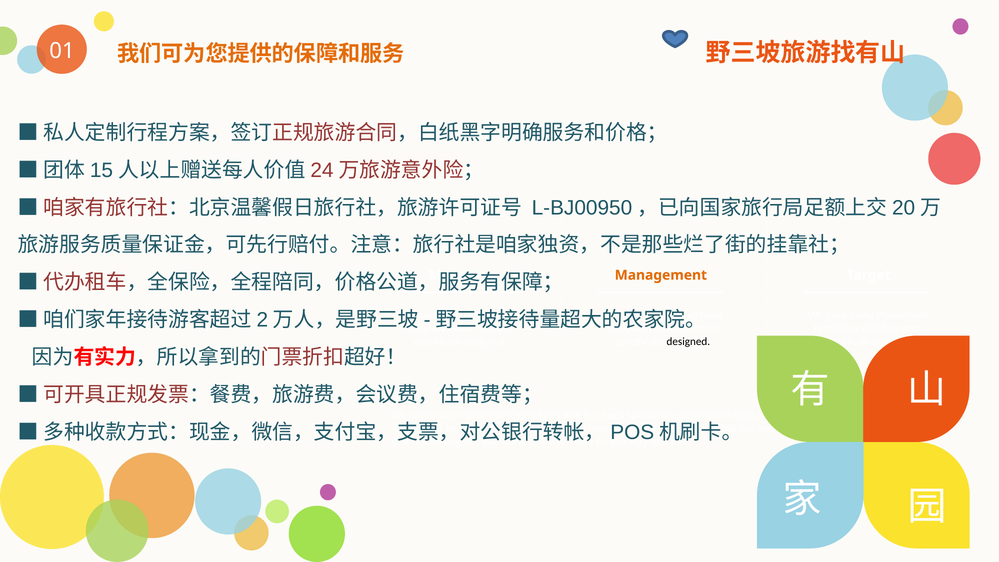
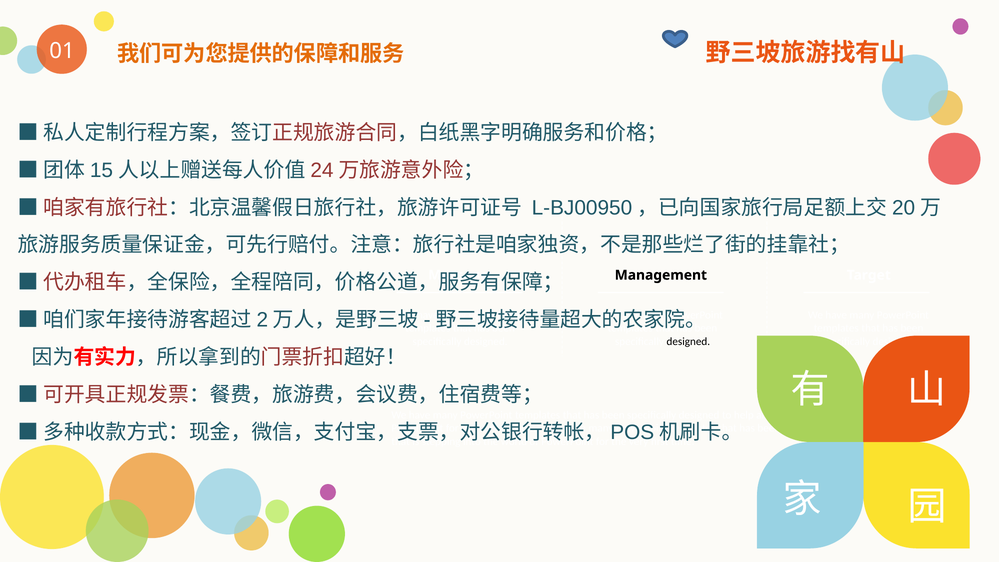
Management colour: orange -> black
